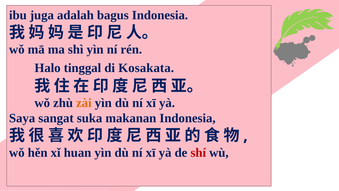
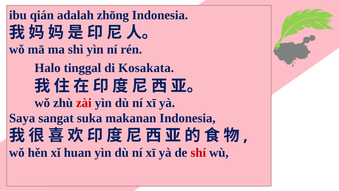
juga: juga -> qián
bagus: bagus -> zhōng
zài colour: orange -> red
